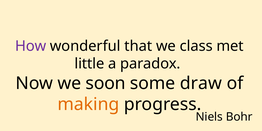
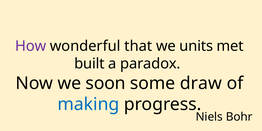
class: class -> units
little: little -> built
making colour: orange -> blue
